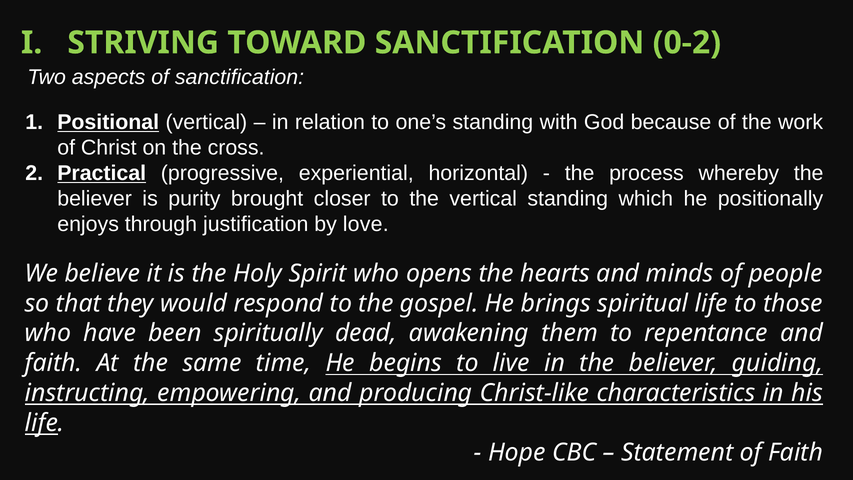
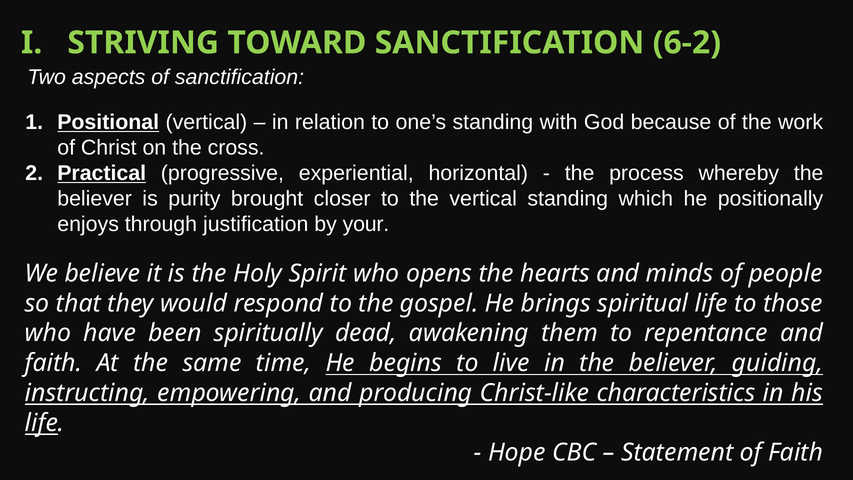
0-2: 0-2 -> 6-2
love: love -> your
